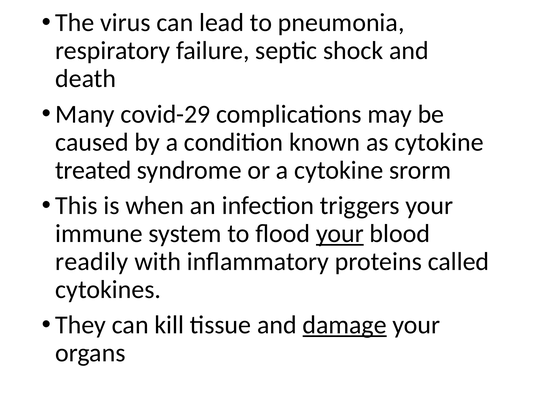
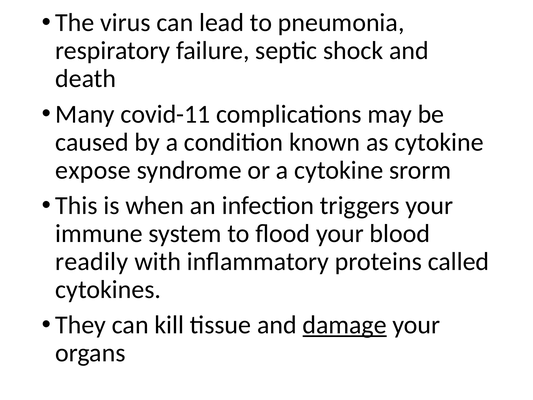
covid-29: covid-29 -> covid-11
treated: treated -> expose
your at (340, 233) underline: present -> none
